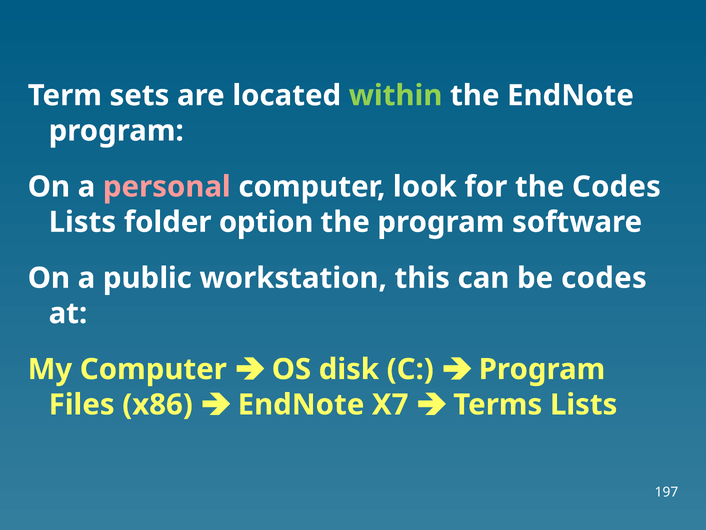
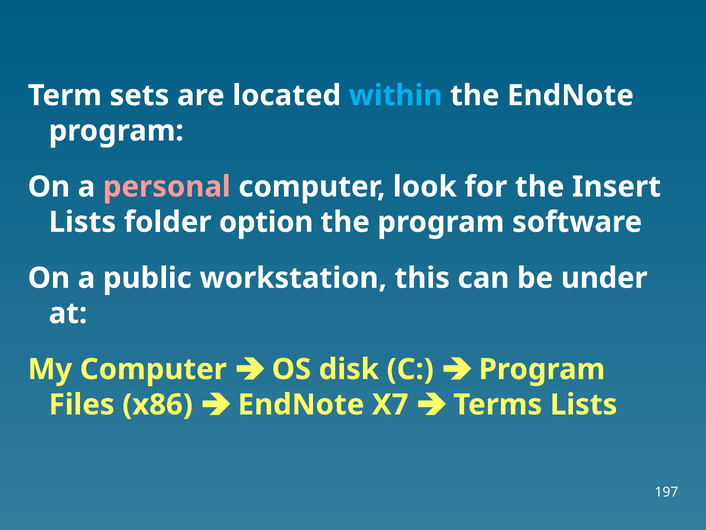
within colour: light green -> light blue
the Codes: Codes -> Insert
be codes: codes -> under
